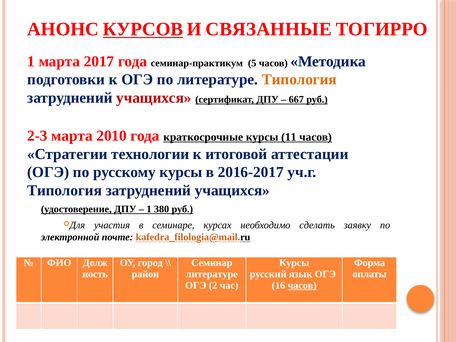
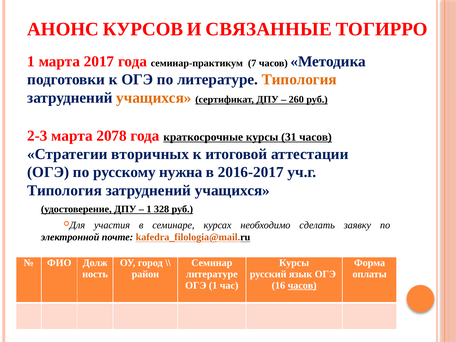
КУРСОВ underline: present -> none
5: 5 -> 7
учащихся at (154, 98) colour: red -> orange
667: 667 -> 260
2010: 2010 -> 2078
11: 11 -> 31
технологии: технологии -> вторичных
русскому курсы: курсы -> нужна
380: 380 -> 328
ОГЭ 2: 2 -> 1
